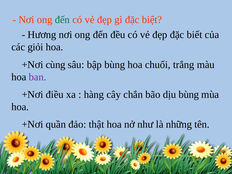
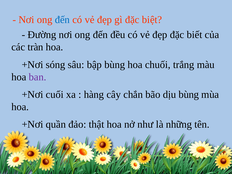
đến at (62, 20) colour: green -> blue
Hương: Hương -> Đường
giỏi: giỏi -> tràn
cùng: cùng -> sóng
điều: điều -> cuối
